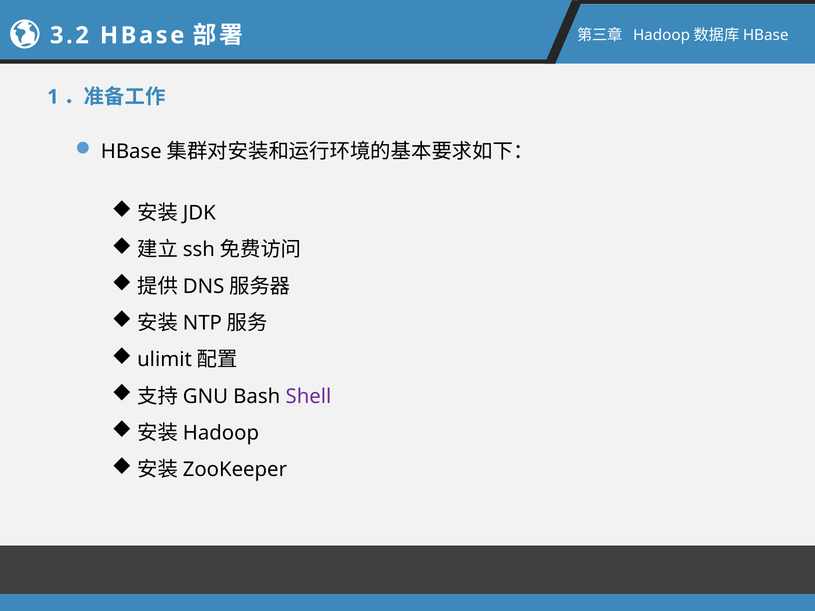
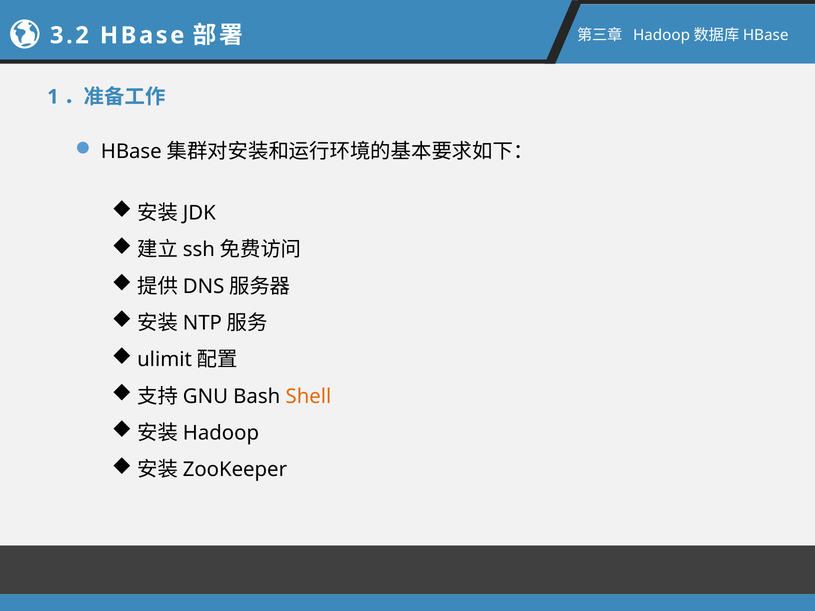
Shell colour: purple -> orange
